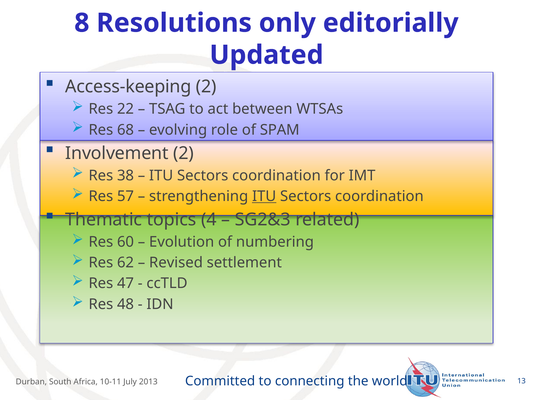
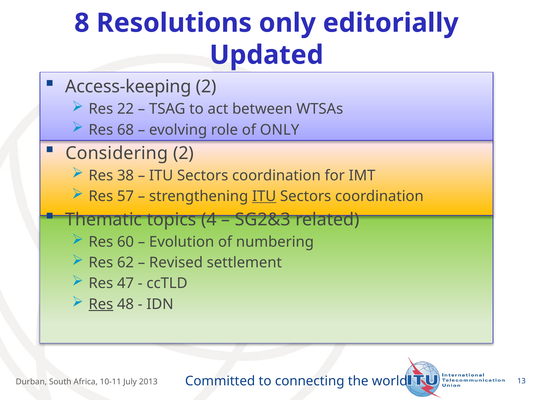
of SPAM: SPAM -> ONLY
Involvement: Involvement -> Considering
Res at (101, 304) underline: none -> present
